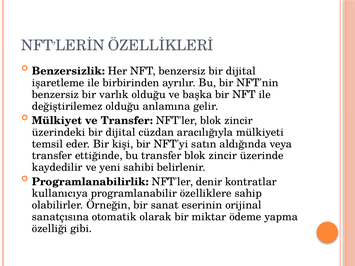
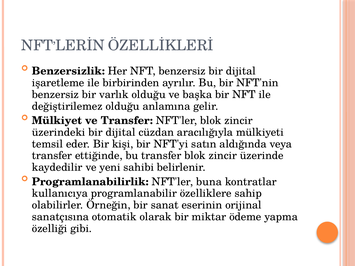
denir: denir -> buna
